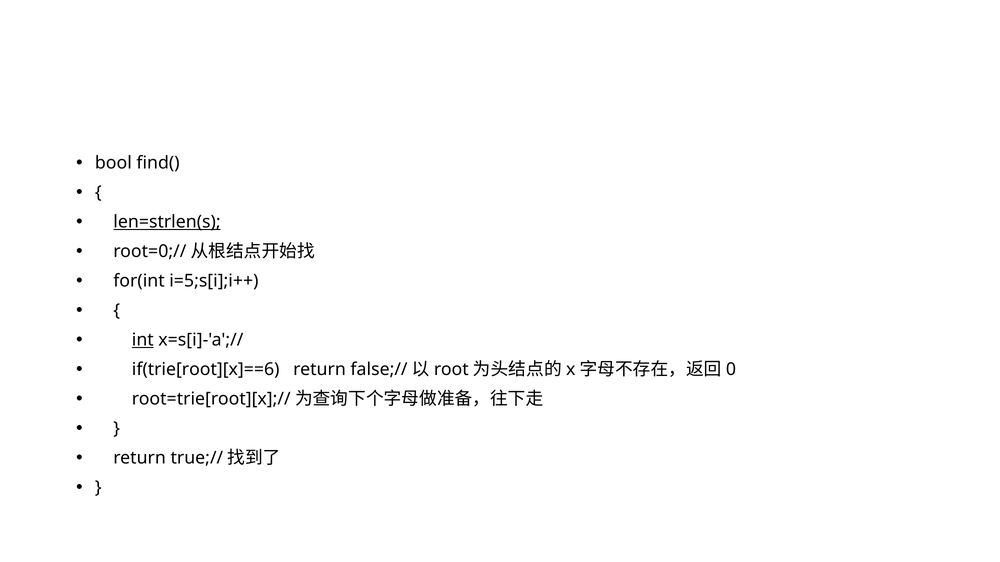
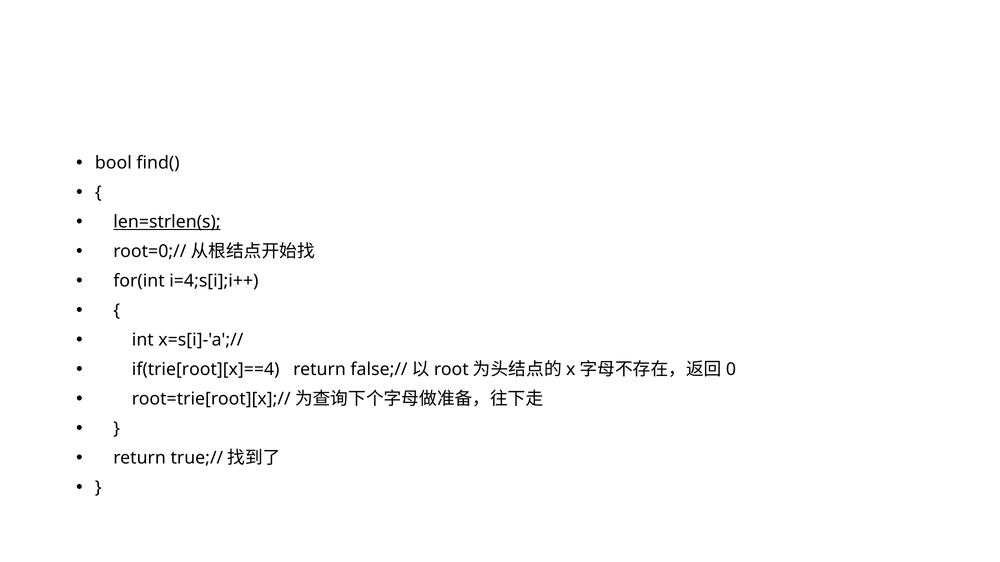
i=5;s[i];i++: i=5;s[i];i++ -> i=4;s[i];i++
int underline: present -> none
if(trie[root][x]==6: if(trie[root][x]==6 -> if(trie[root][x]==4
